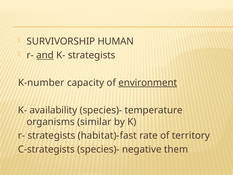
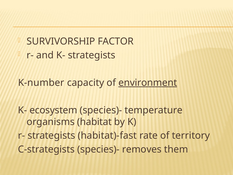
HUMAN: HUMAN -> FACTOR
and underline: present -> none
availability: availability -> ecosystem
similar: similar -> habitat
negative: negative -> removes
